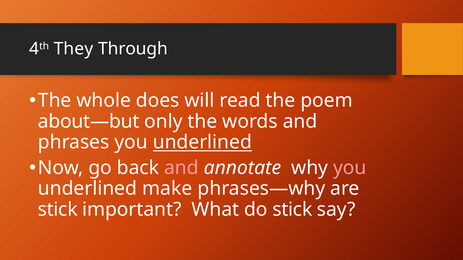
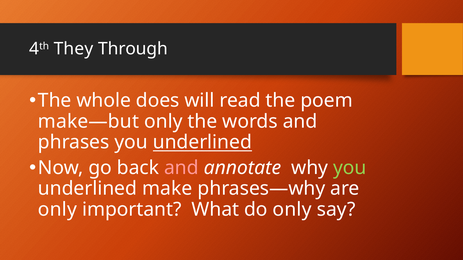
about—but: about—but -> make—but
you at (350, 168) colour: pink -> light green
stick at (58, 210): stick -> only
do stick: stick -> only
